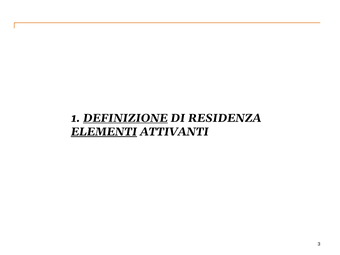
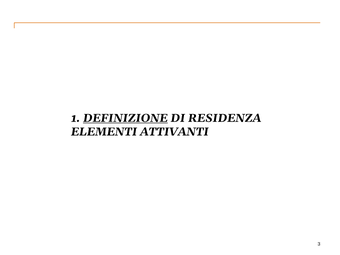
ELEMENTI underline: present -> none
